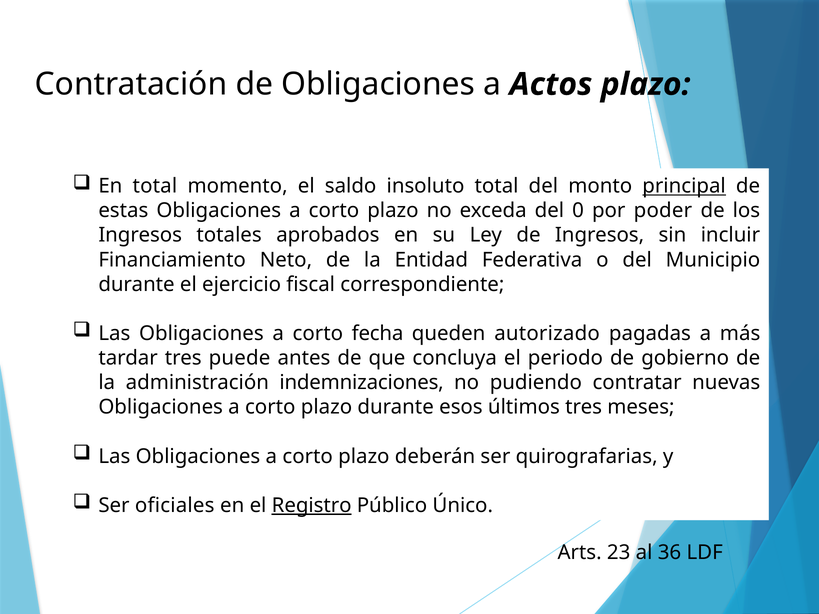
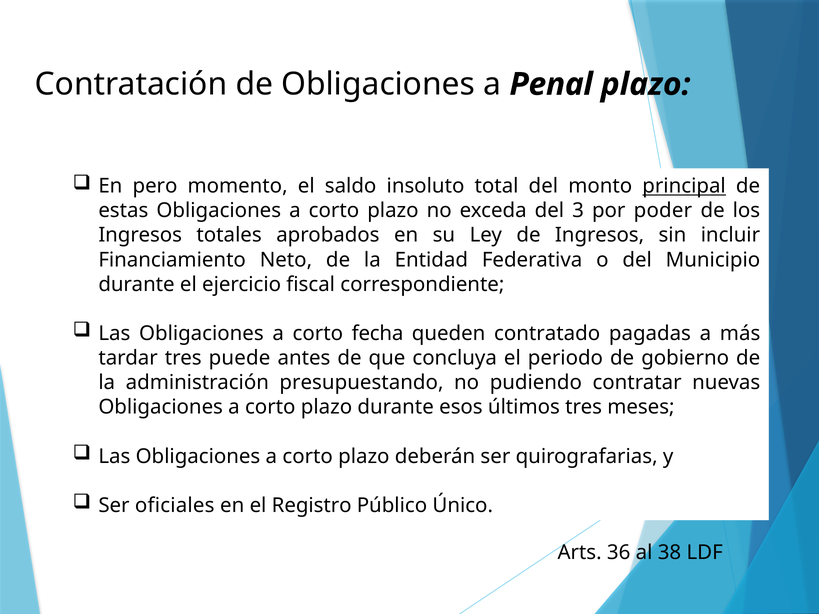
Actos: Actos -> Penal
En total: total -> pero
0: 0 -> 3
autorizado: autorizado -> contratado
indemnizaciones: indemnizaciones -> presupuestando
Registro underline: present -> none
23: 23 -> 36
36: 36 -> 38
